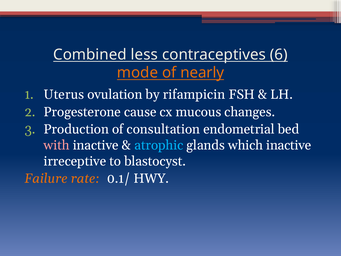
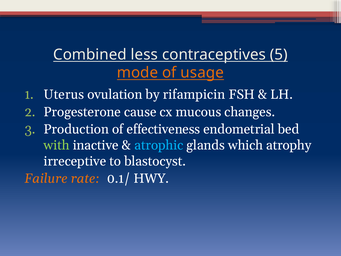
6: 6 -> 5
nearly: nearly -> usage
consultation: consultation -> effectiveness
with colour: pink -> light green
which inactive: inactive -> atrophy
